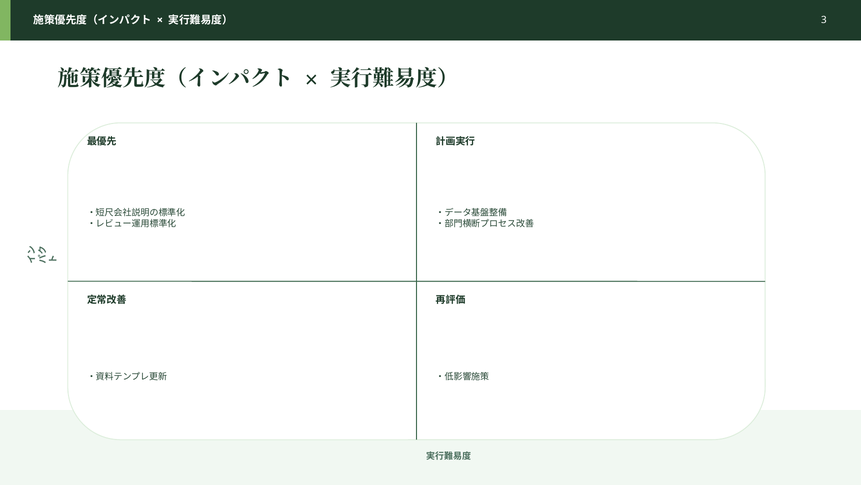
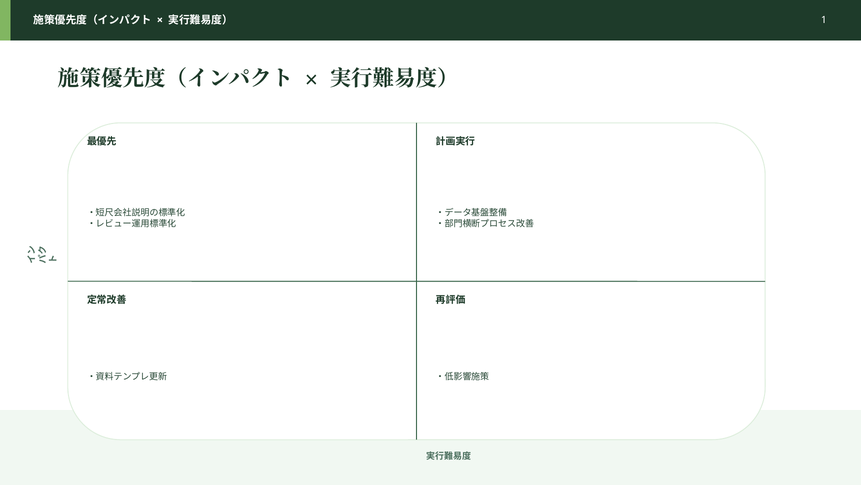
3: 3 -> 1
